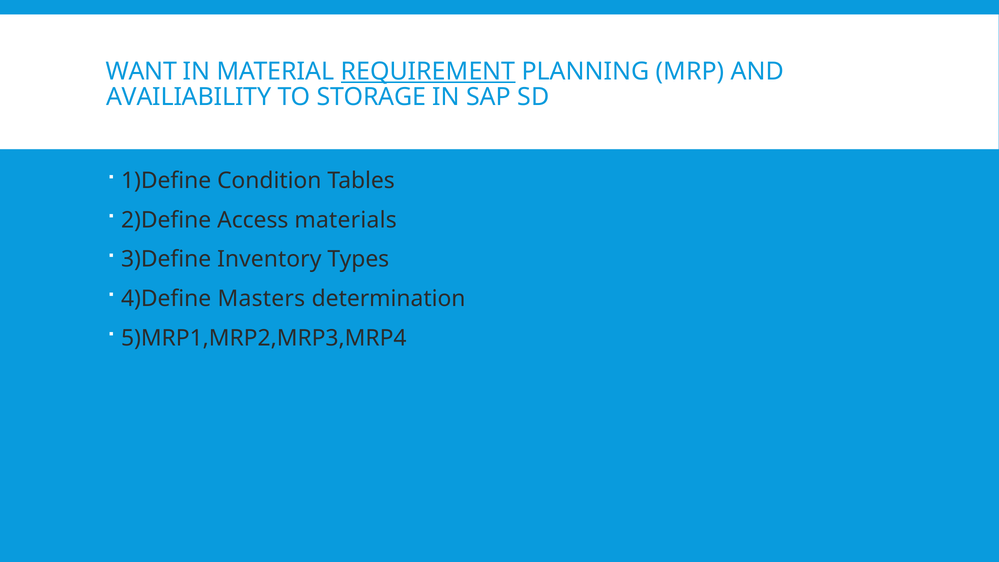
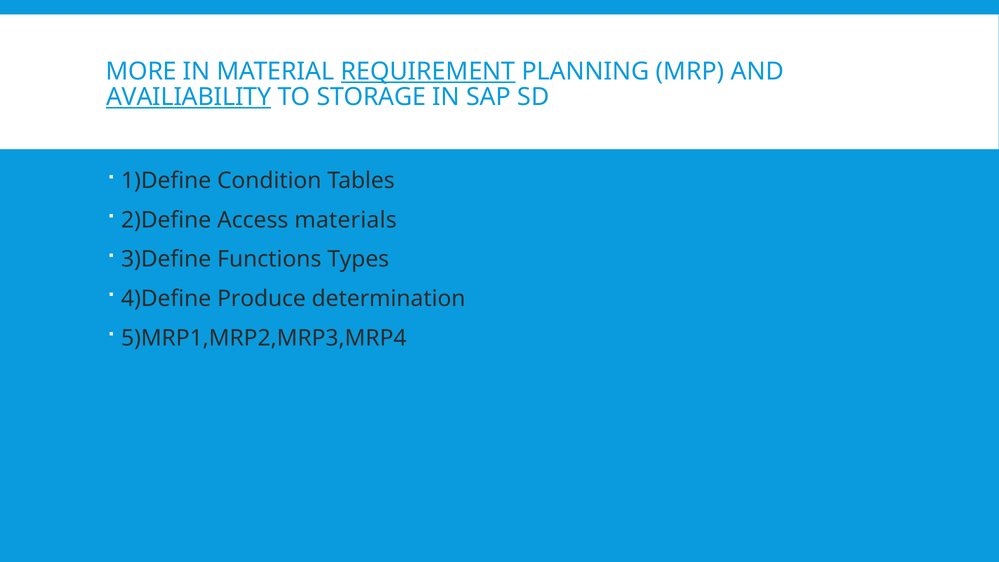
WANT: WANT -> MORE
AVAILIABILITY underline: none -> present
Inventory: Inventory -> Functions
Masters: Masters -> Produce
